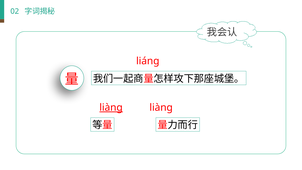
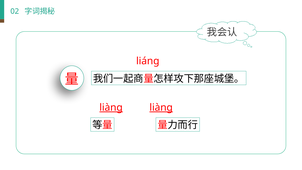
liànɡ at (161, 107) underline: none -> present
